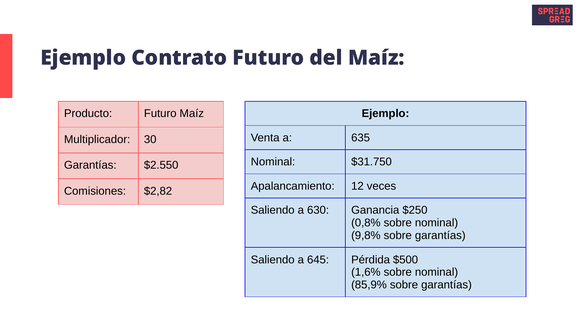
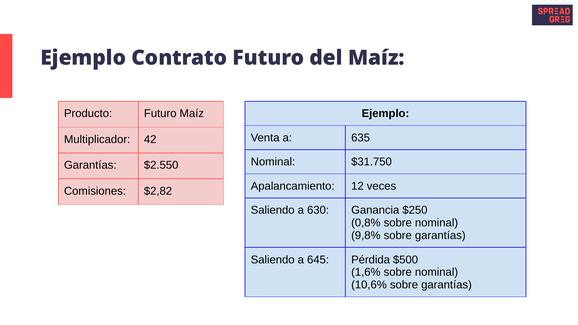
30: 30 -> 42
85,9%: 85,9% -> 10,6%
